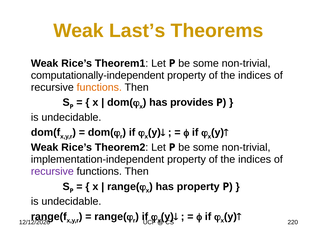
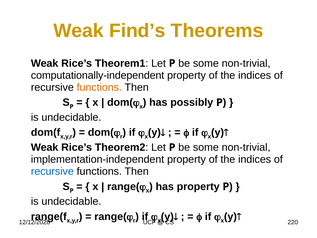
Last’s: Last’s -> Find’s
provides: provides -> possibly
recursive at (52, 171) colour: purple -> blue
